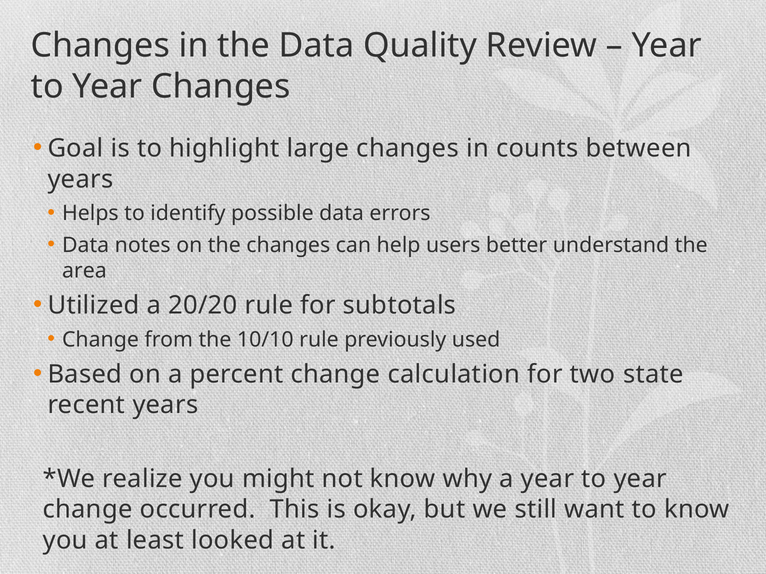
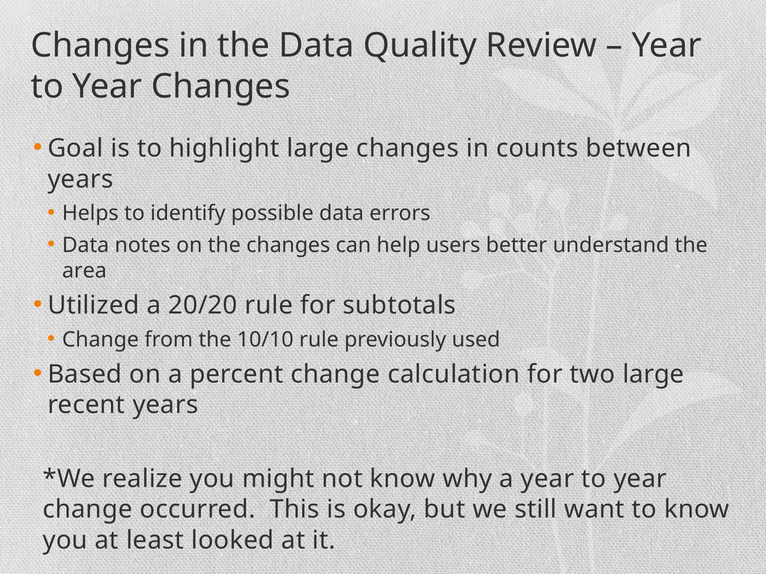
two state: state -> large
